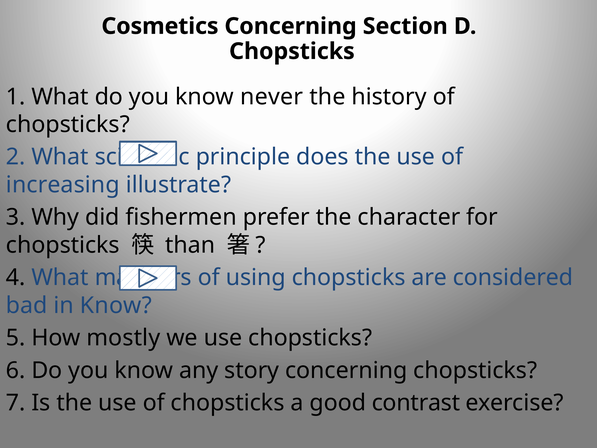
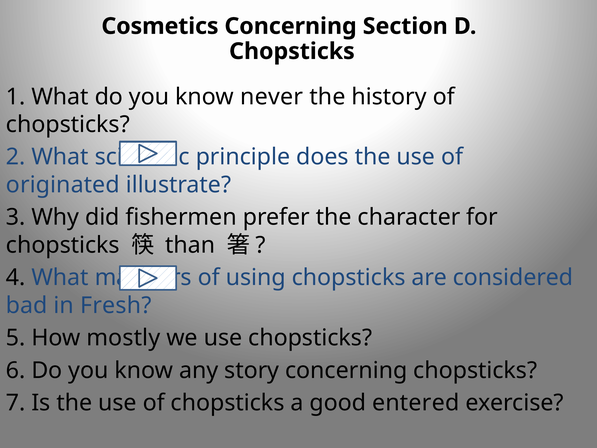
increasing: increasing -> originated
in Know: Know -> Fresh
contrast: contrast -> entered
